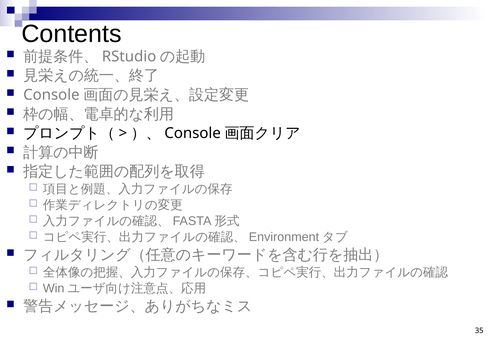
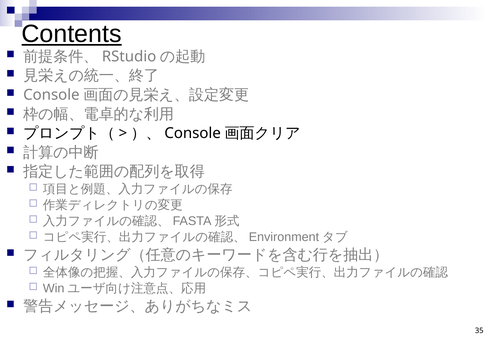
Contents underline: none -> present
